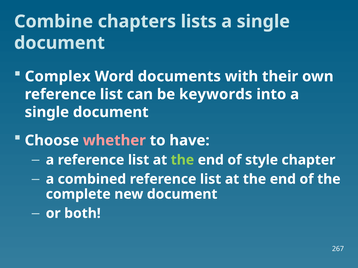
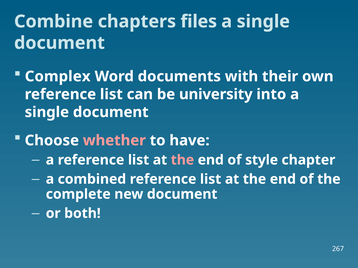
lists: lists -> files
keywords: keywords -> university
the at (182, 160) colour: light green -> pink
